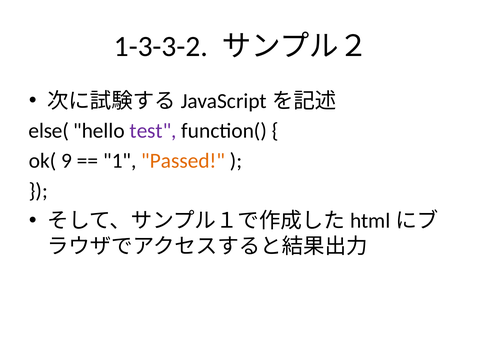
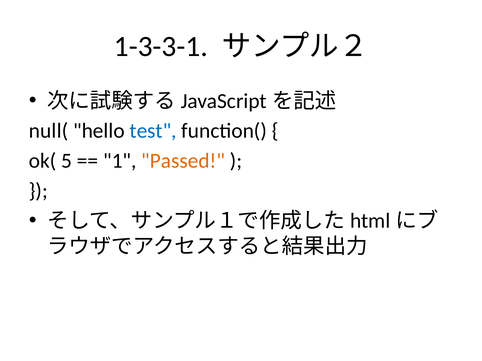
1-3-3-2: 1-3-3-2 -> 1-3-3-1
else(: else( -> null(
test colour: purple -> blue
9: 9 -> 5
